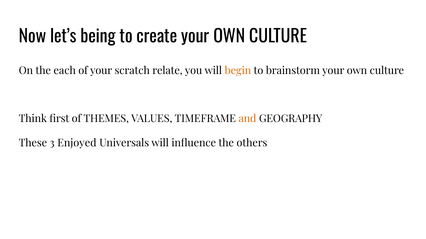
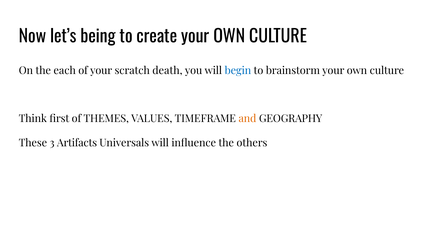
relate: relate -> death
begin colour: orange -> blue
Enjoyed: Enjoyed -> Artifacts
